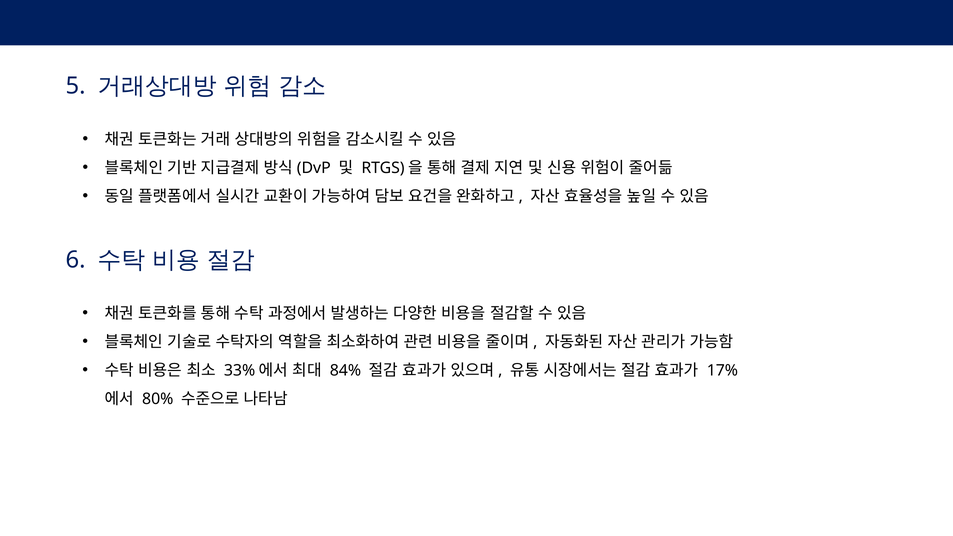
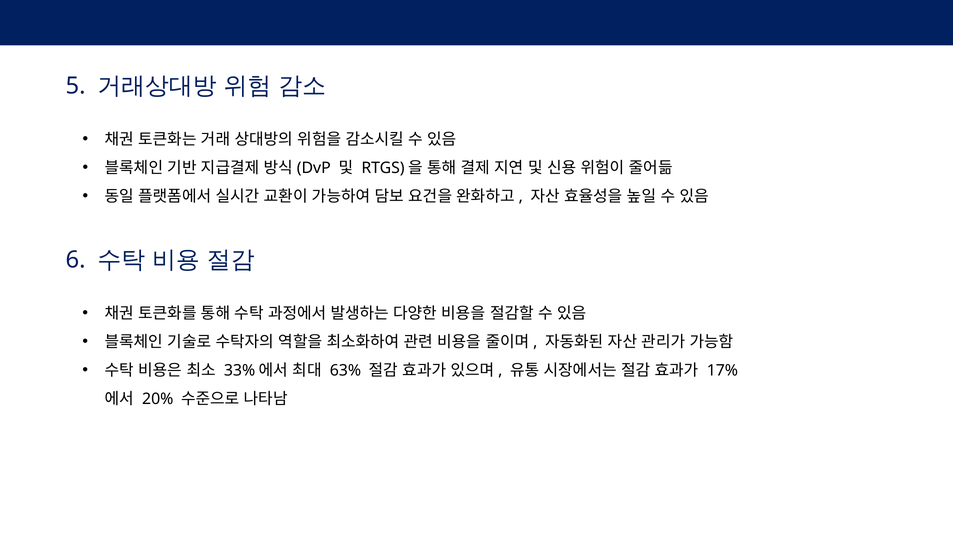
84%: 84% -> 63%
80%: 80% -> 20%
